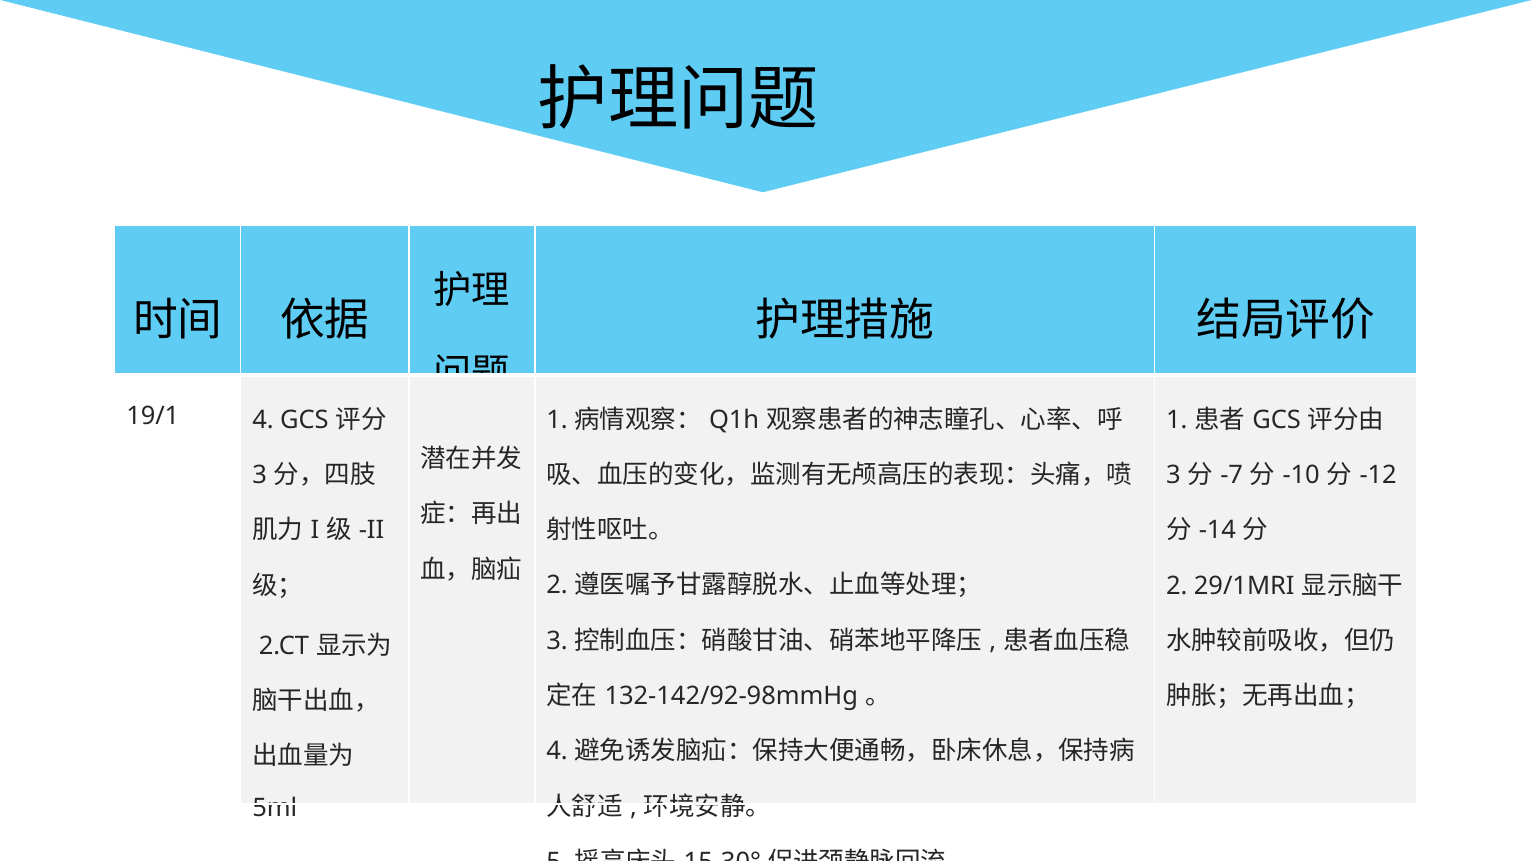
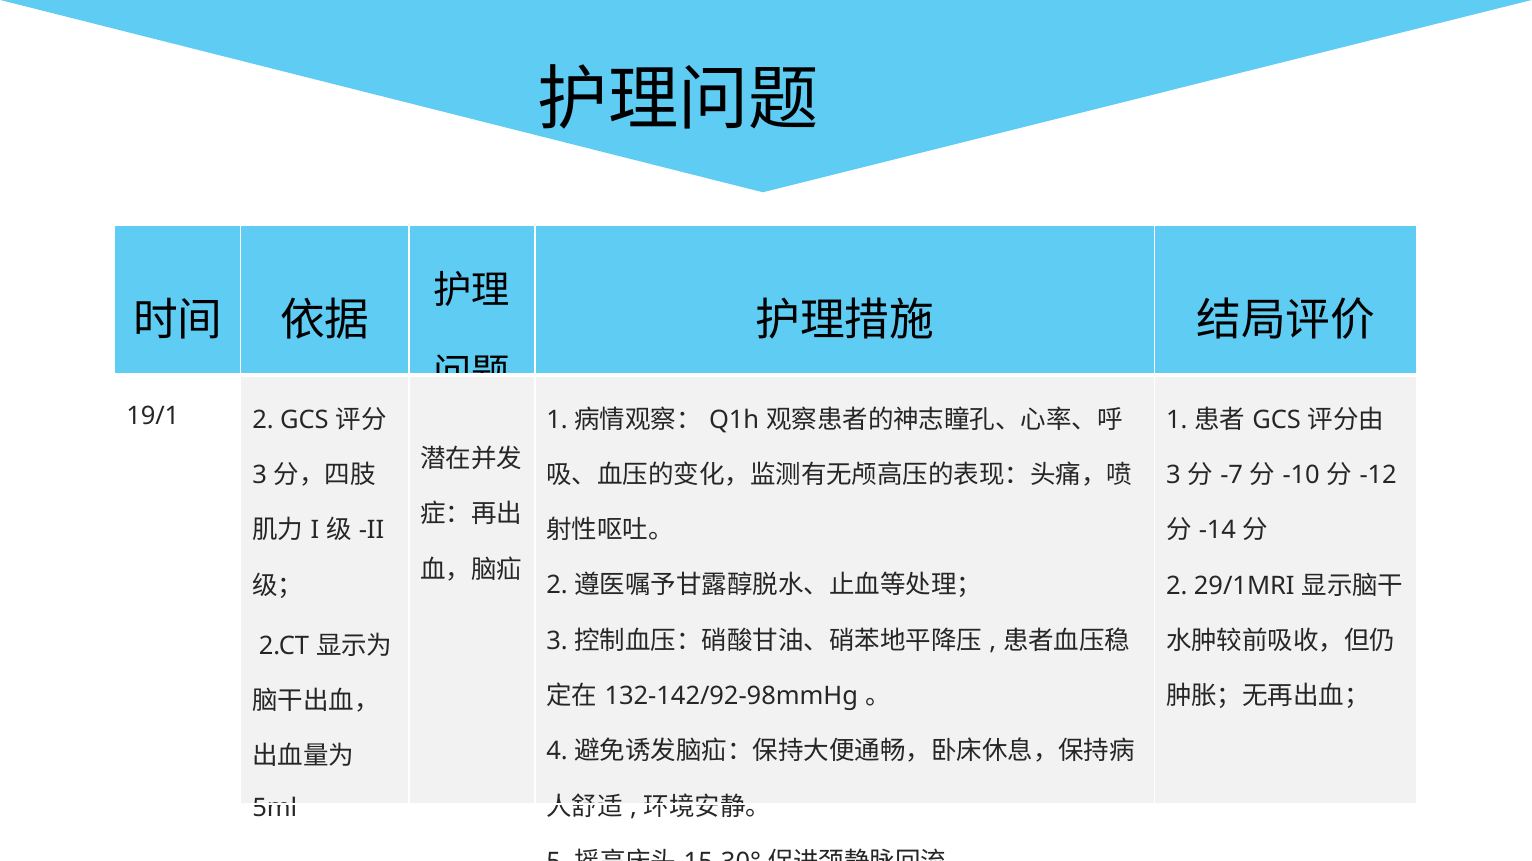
19/1 4: 4 -> 2
